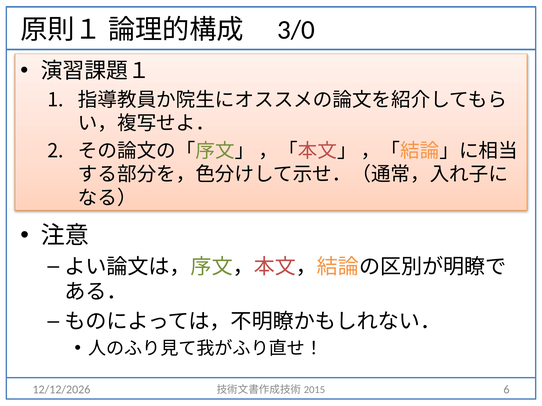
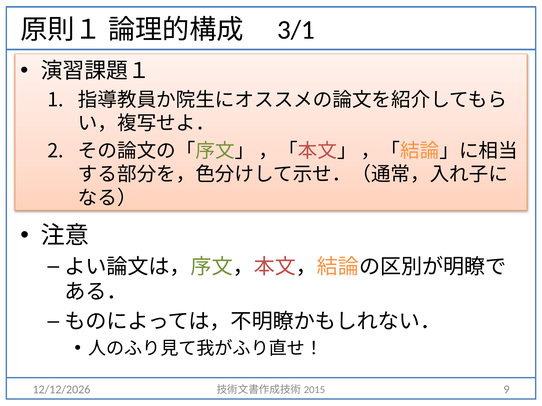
3/0: 3/0 -> 3/1
6: 6 -> 9
